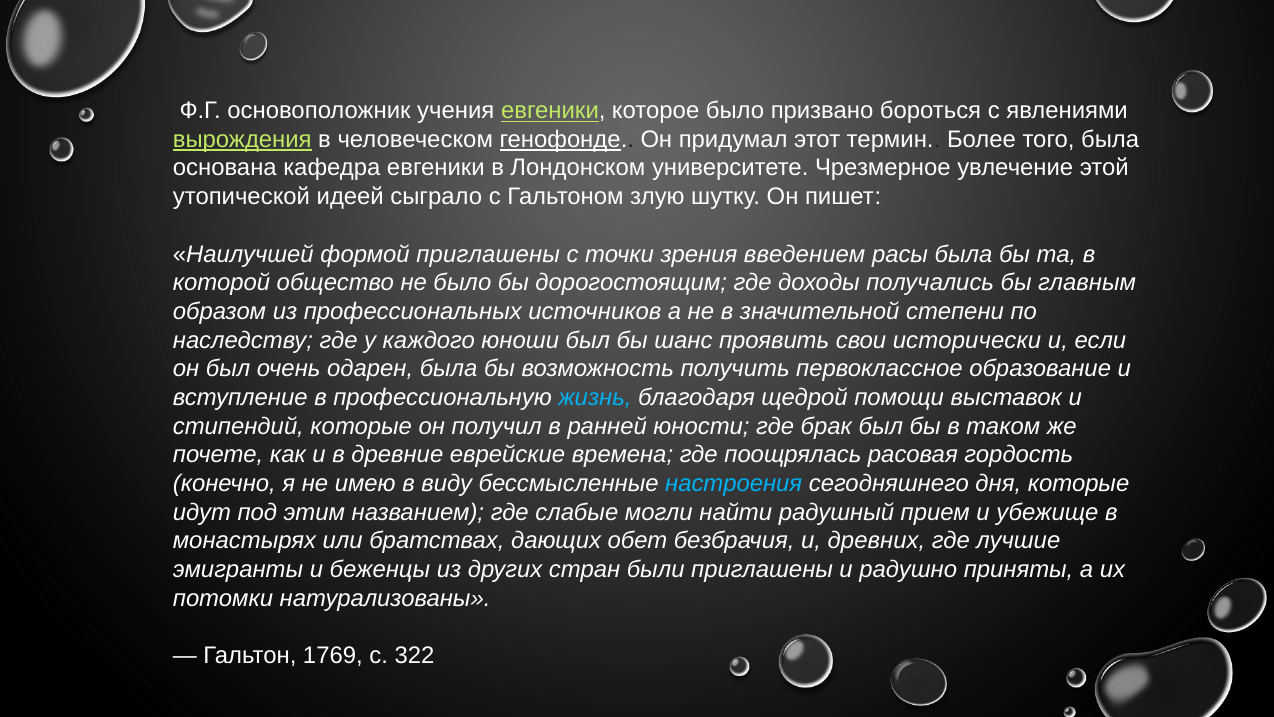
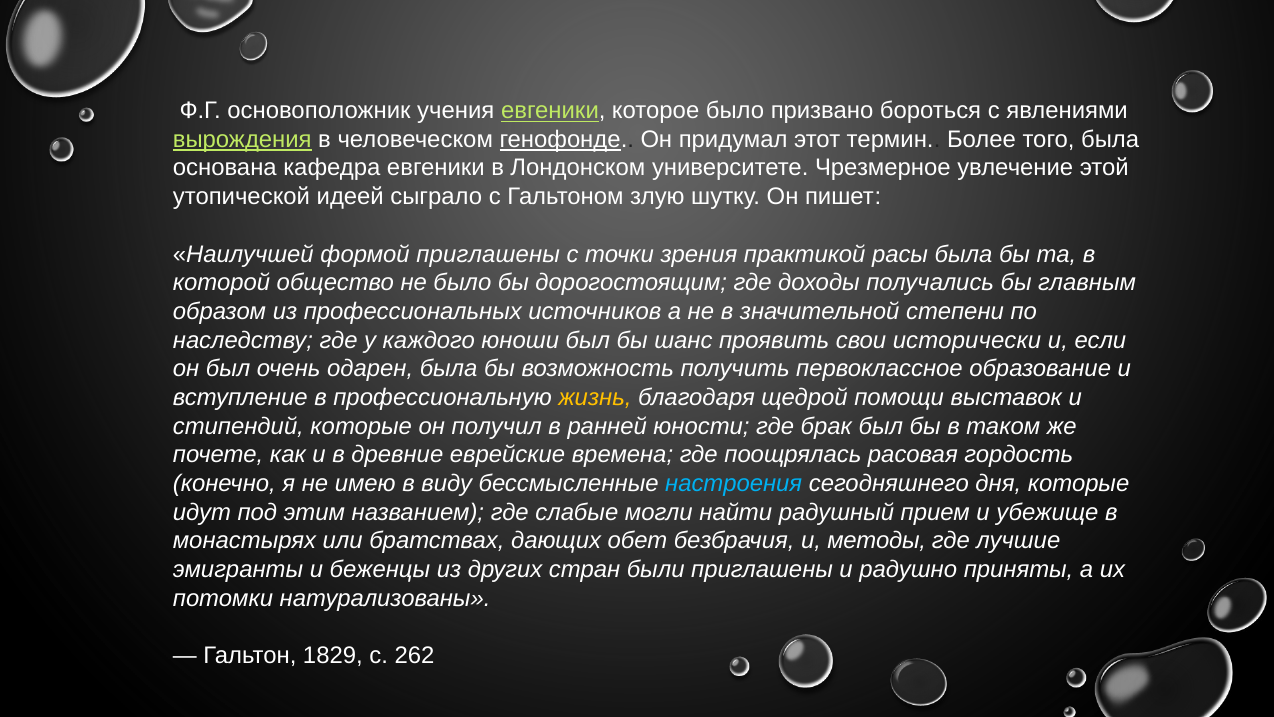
введением: введением -> практикой
жизнь colour: light blue -> yellow
древних: древних -> методы
1769: 1769 -> 1829
322: 322 -> 262
